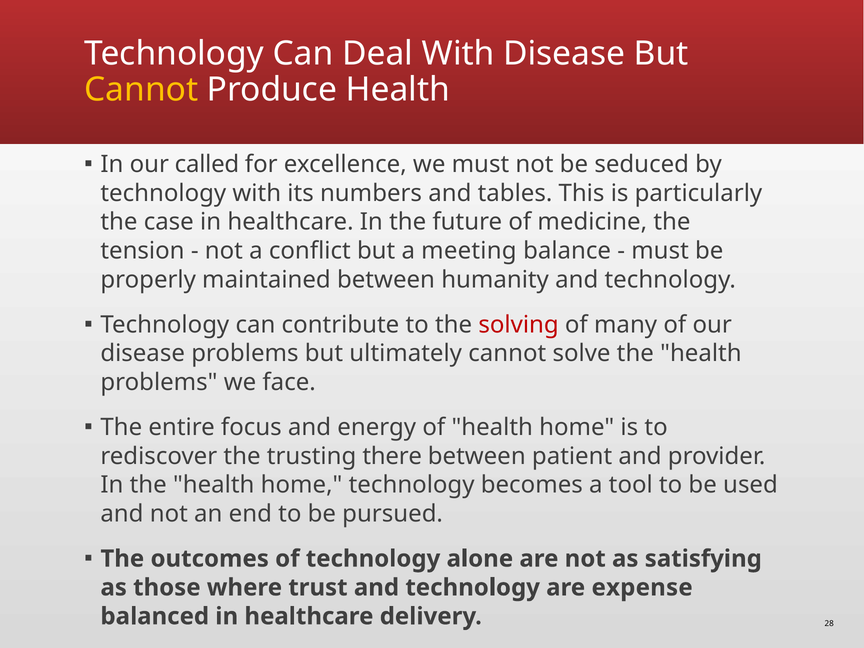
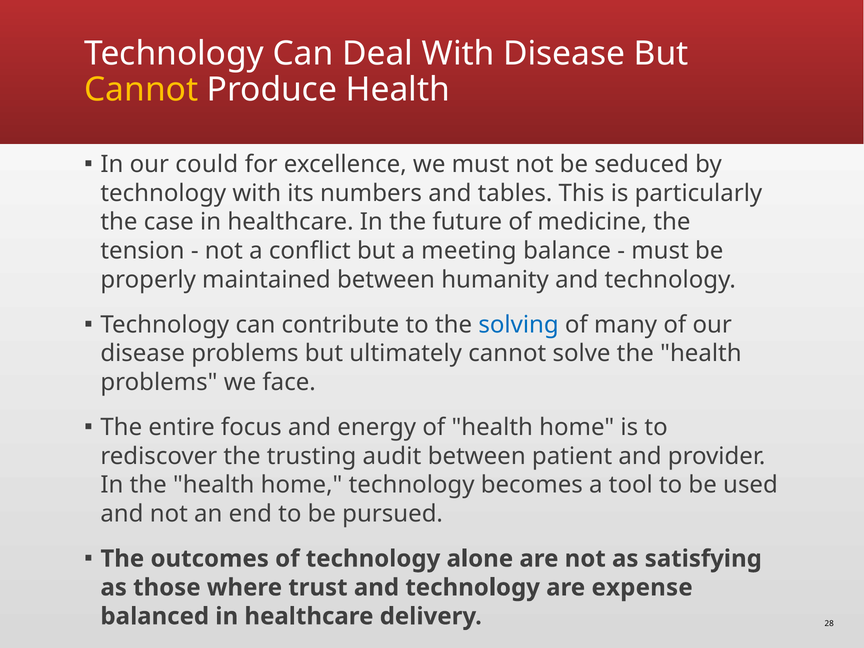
called: called -> could
solving colour: red -> blue
there: there -> audit
